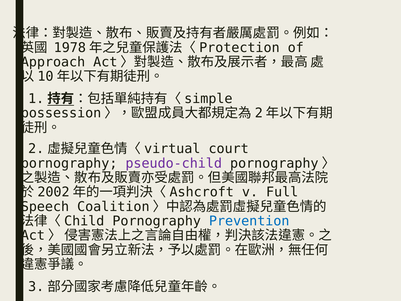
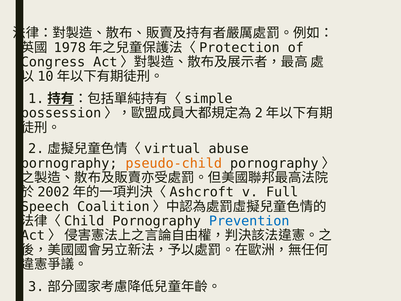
Approach: Approach -> Congress
court: court -> abuse
pseudo-child colour: purple -> orange
